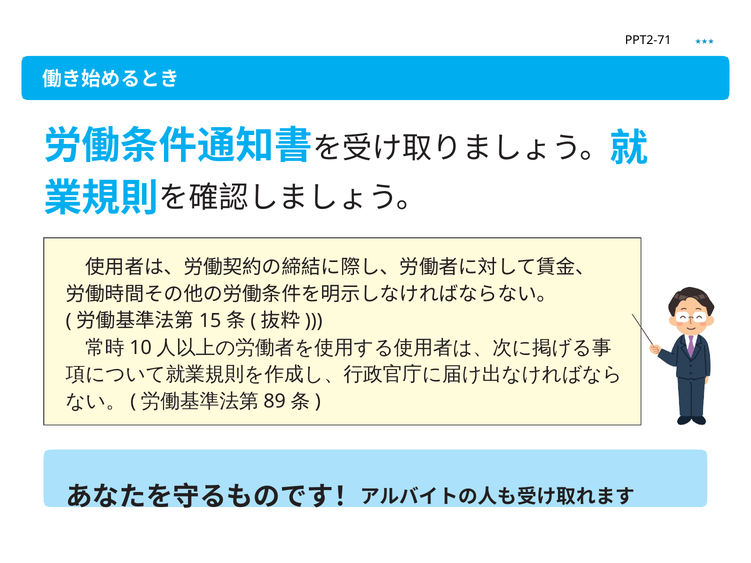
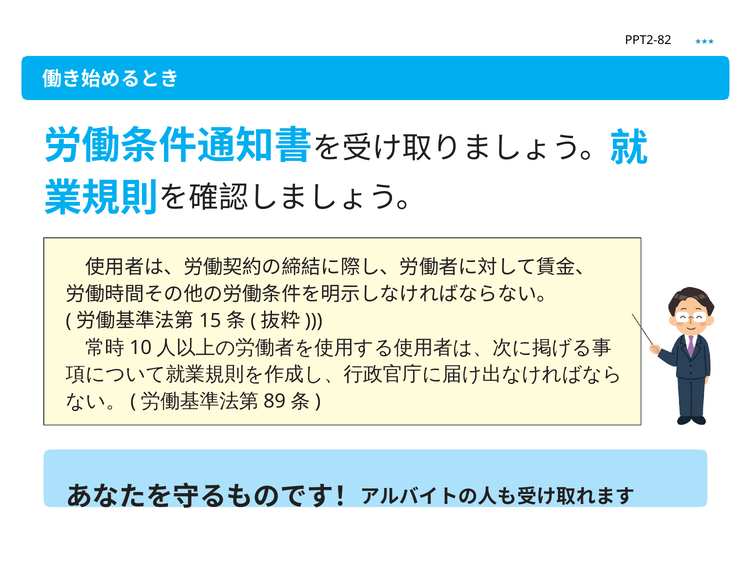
PPT2-71: PPT2-71 -> PPT2-82
